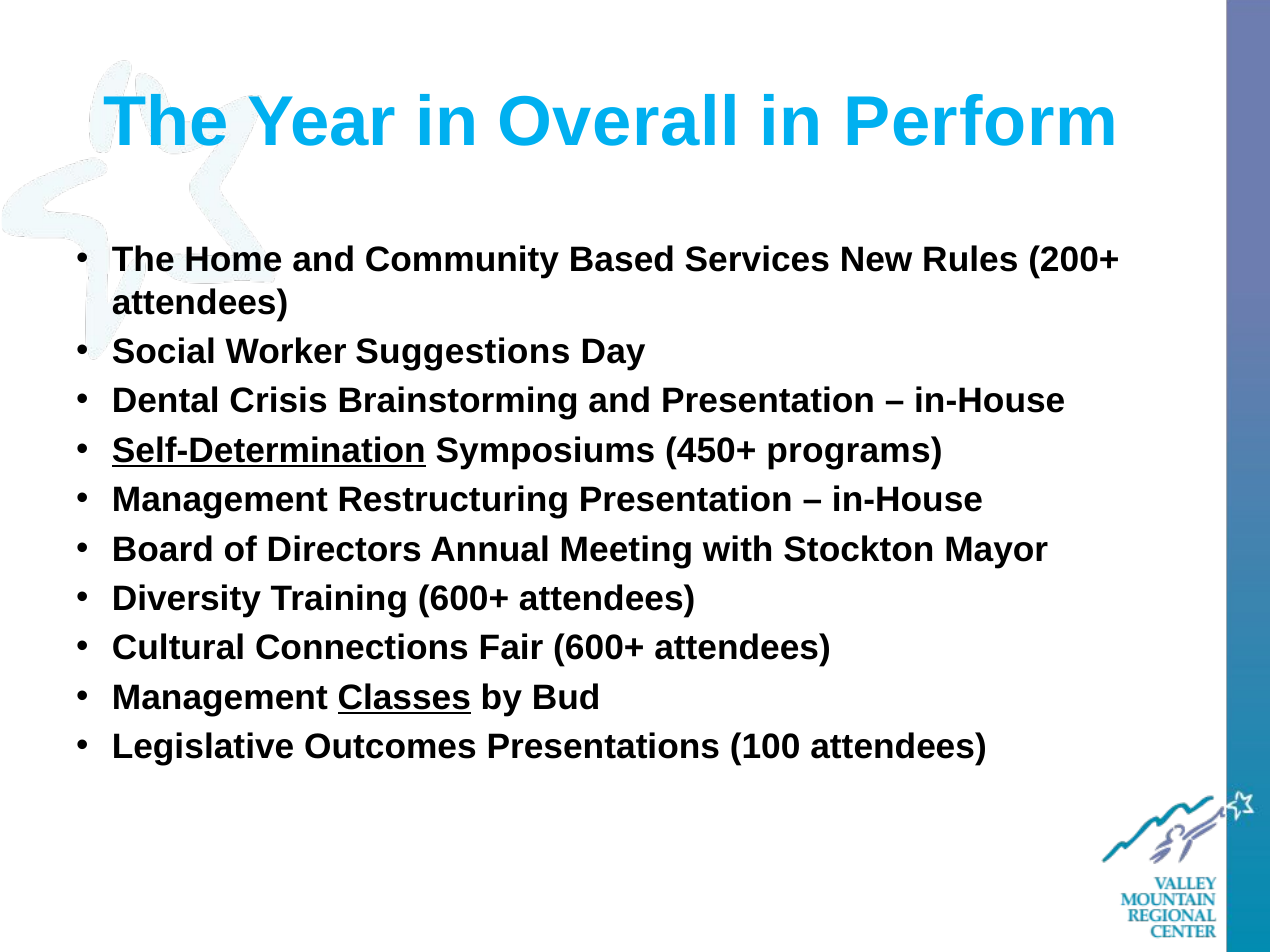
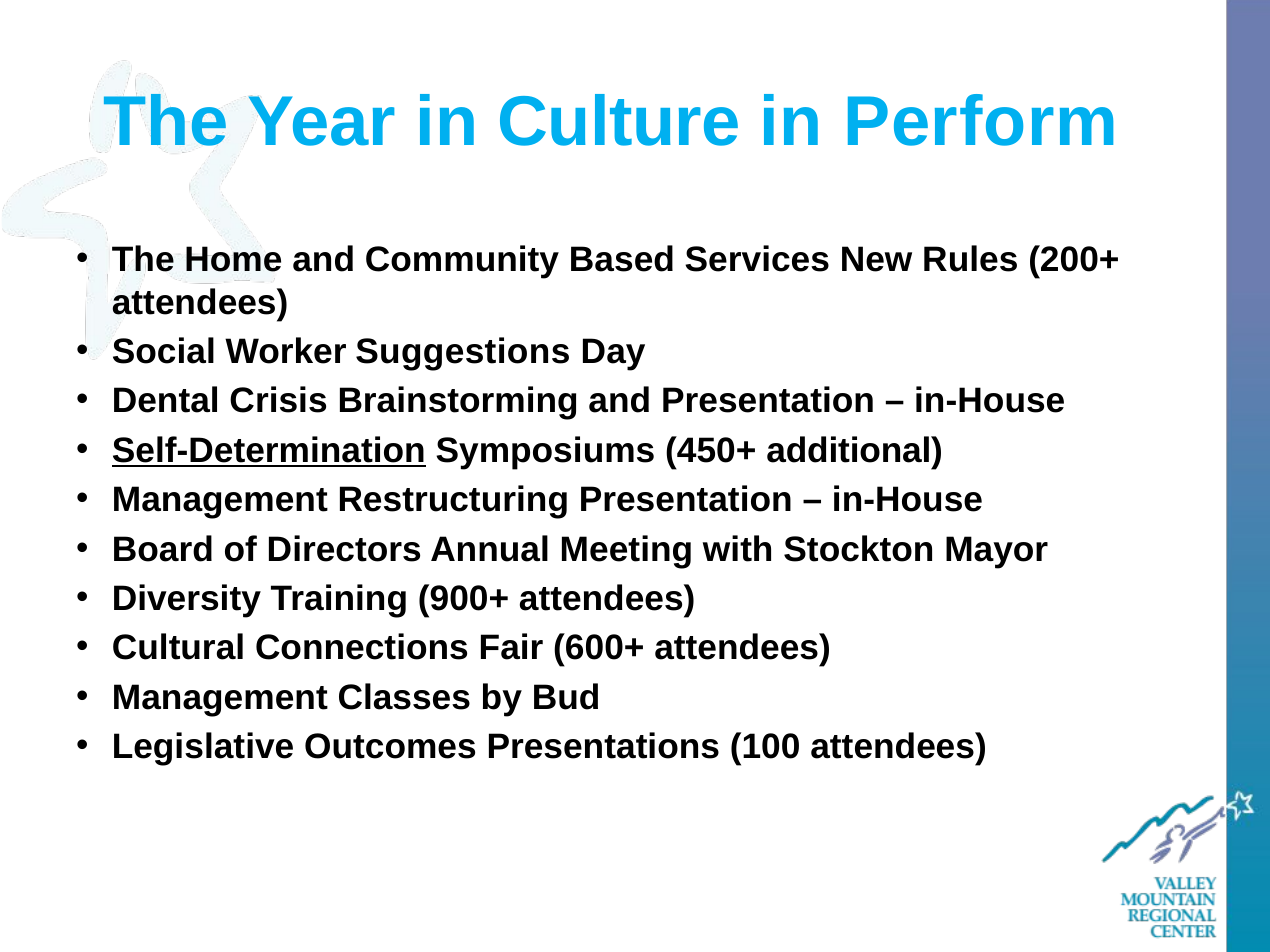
Overall: Overall -> Culture
programs: programs -> additional
Training 600+: 600+ -> 900+
Classes underline: present -> none
